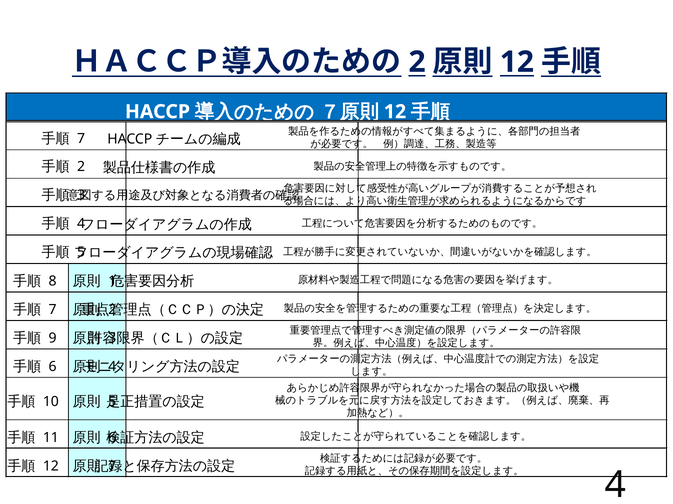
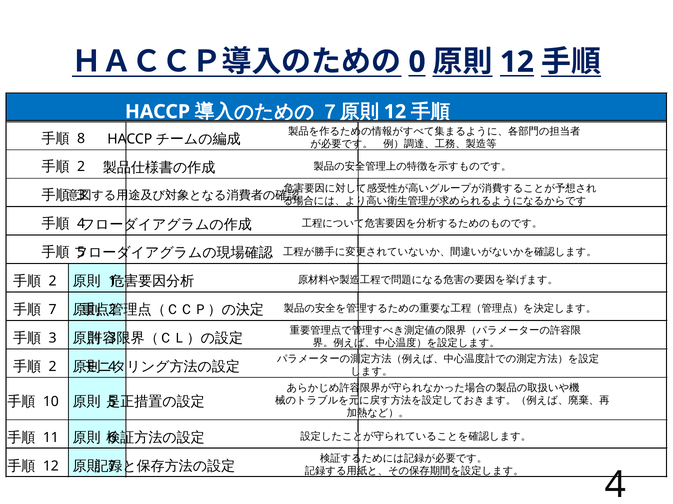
2 at (417, 62): 2 -> 0
7 at (81, 139): 7 -> 8
8 at (53, 282): 8 -> 2
9 at (53, 339): 9 -> 3
6 at (53, 367): 6 -> 2
